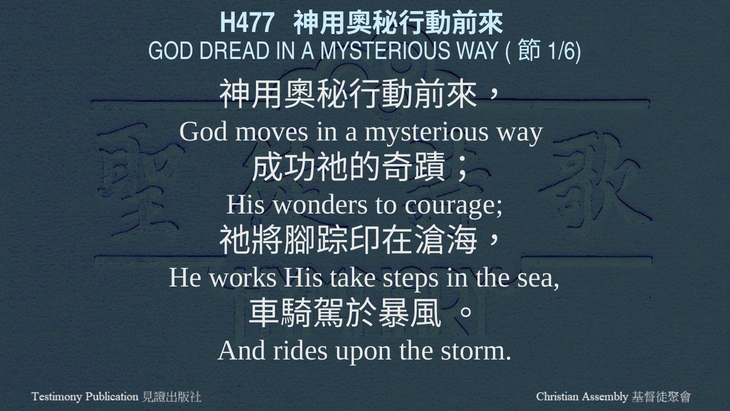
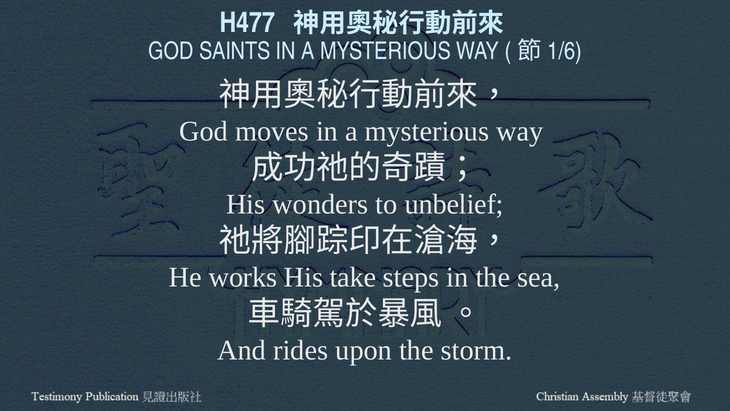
DREAD: DREAD -> SAINTS
courage: courage -> unbelief
